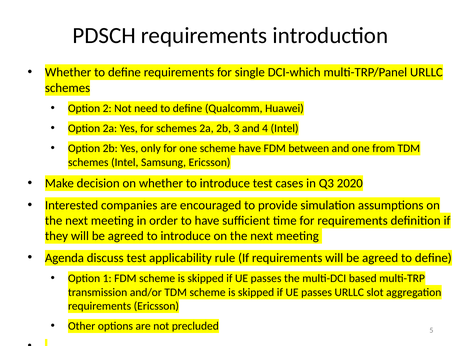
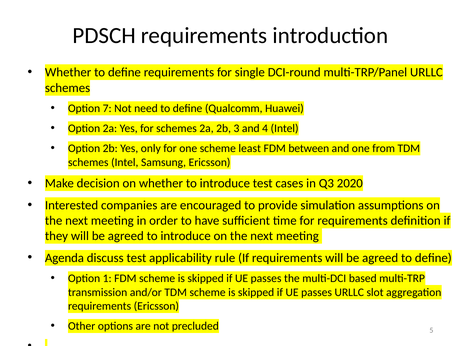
DCI-which: DCI-which -> DCI-round
2: 2 -> 7
scheme have: have -> least
